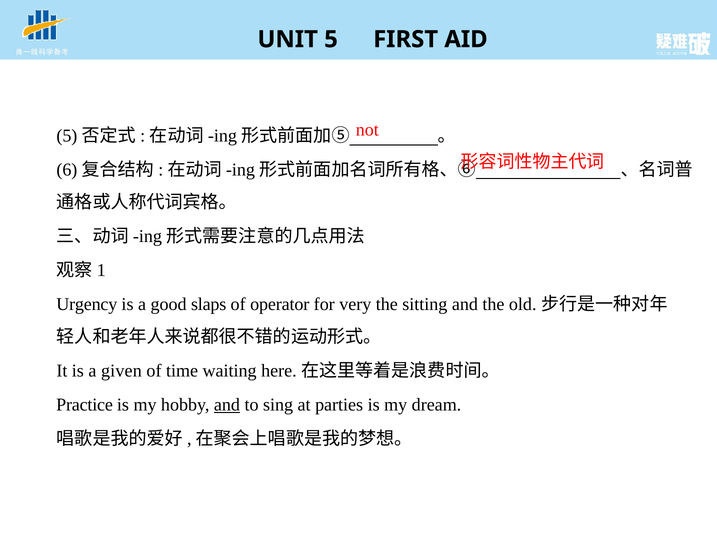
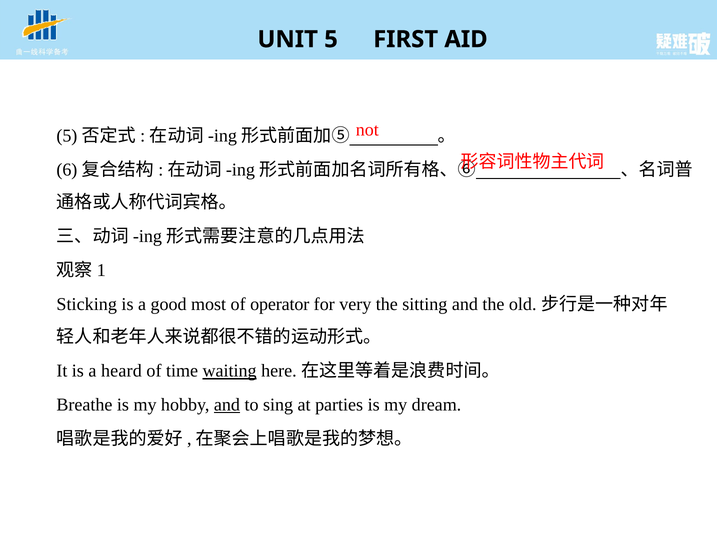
Urgency: Urgency -> Sticking
slaps: slaps -> most
given: given -> heard
waiting underline: none -> present
Practice: Practice -> Breathe
